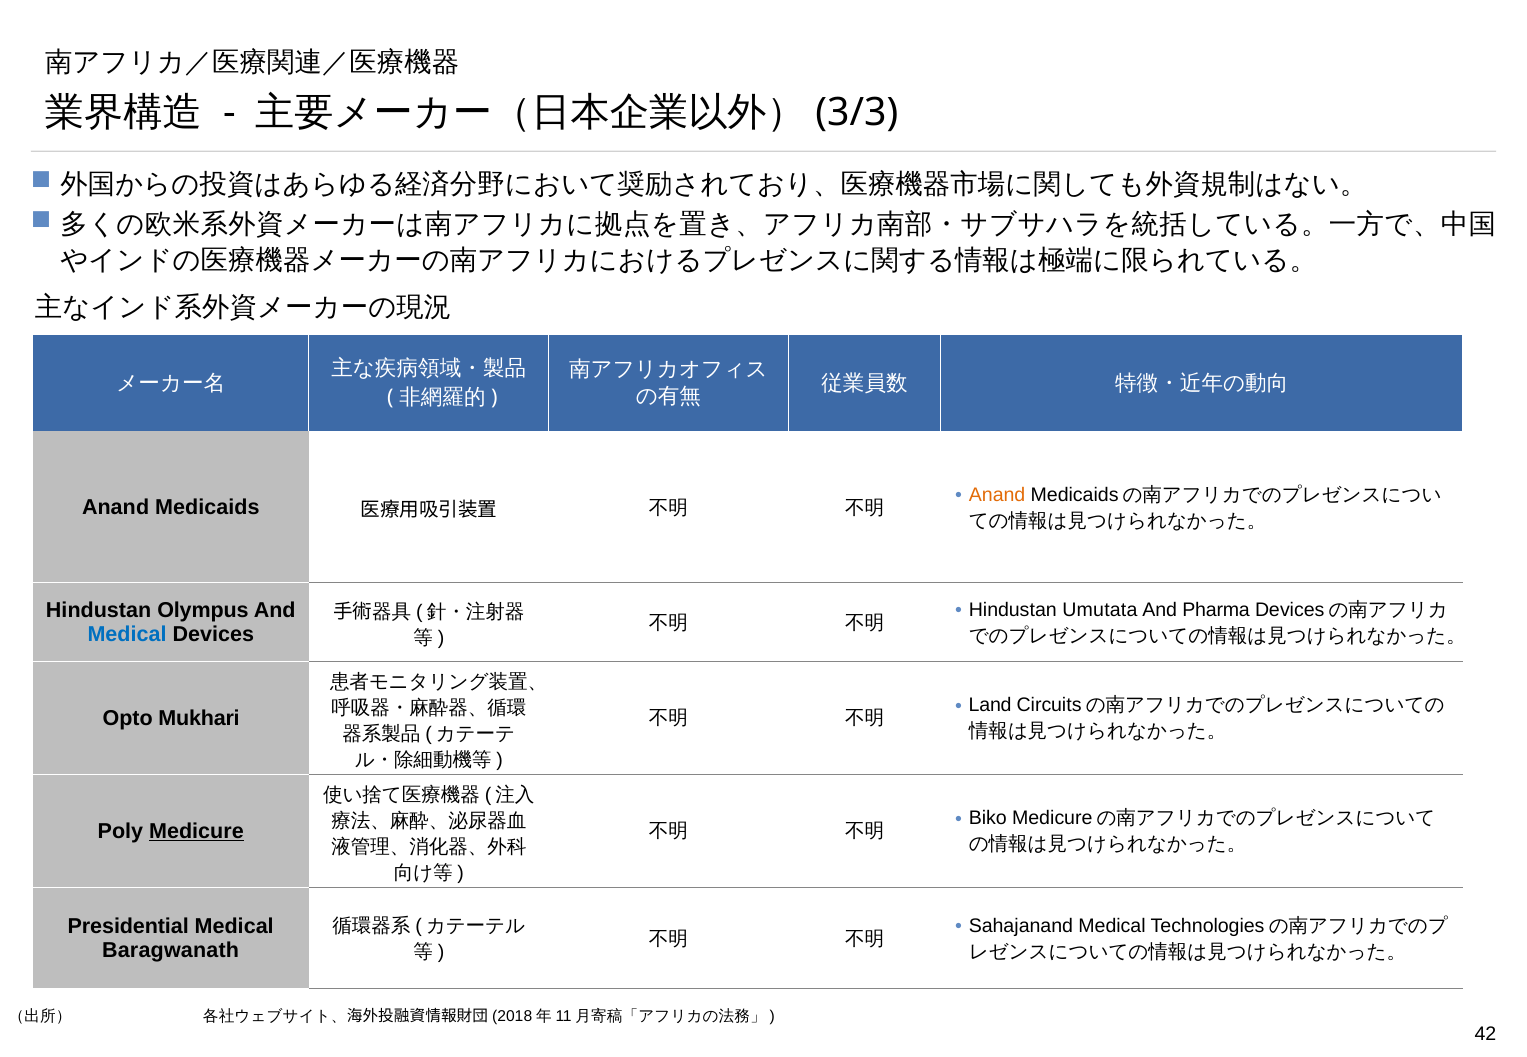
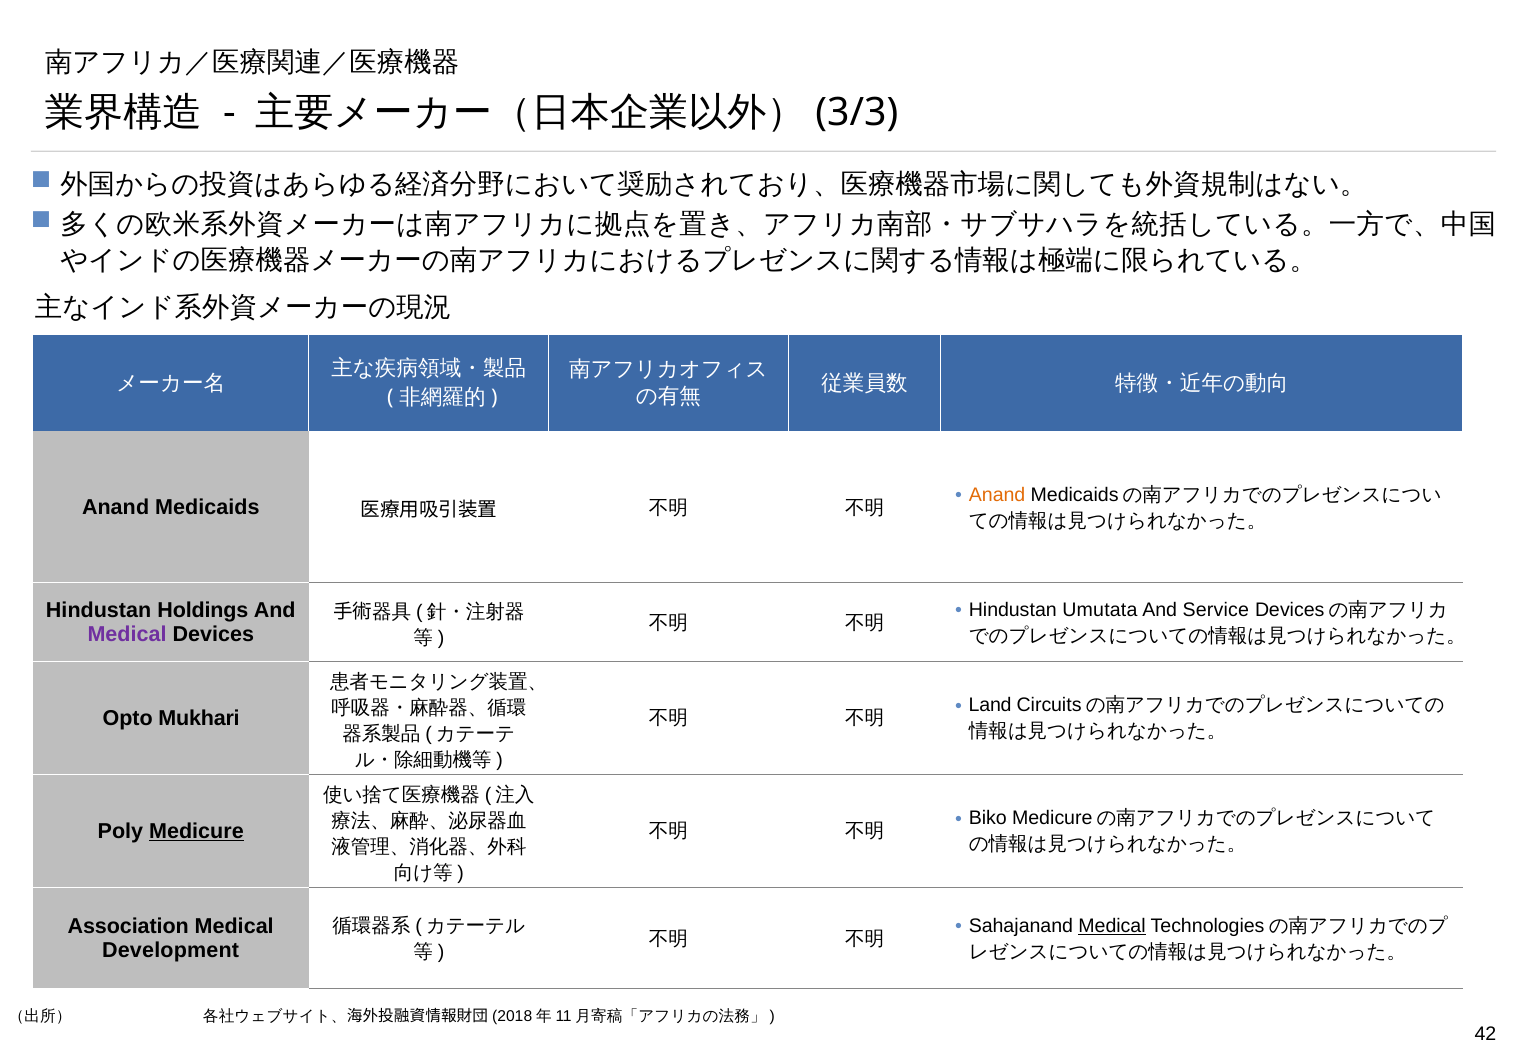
Olympus: Olympus -> Holdings
Pharma: Pharma -> Service
Medical at (127, 635) colour: blue -> purple
Presidential: Presidential -> Association
Medical at (1112, 926) underline: none -> present
Baragwanath: Baragwanath -> Development
